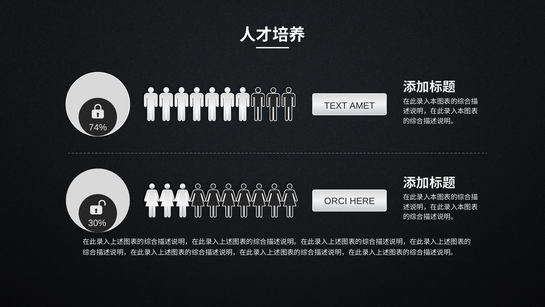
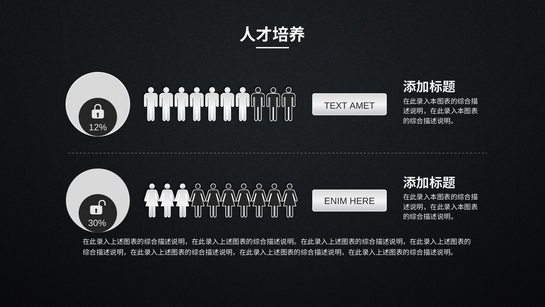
74%: 74% -> 12%
ORCI: ORCI -> ENIM
